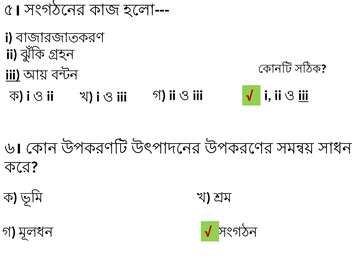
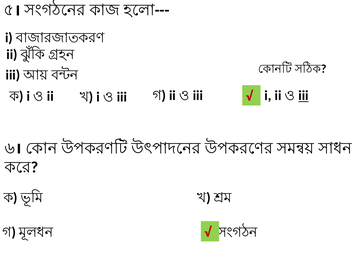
iii at (13, 75) underline: present -> none
